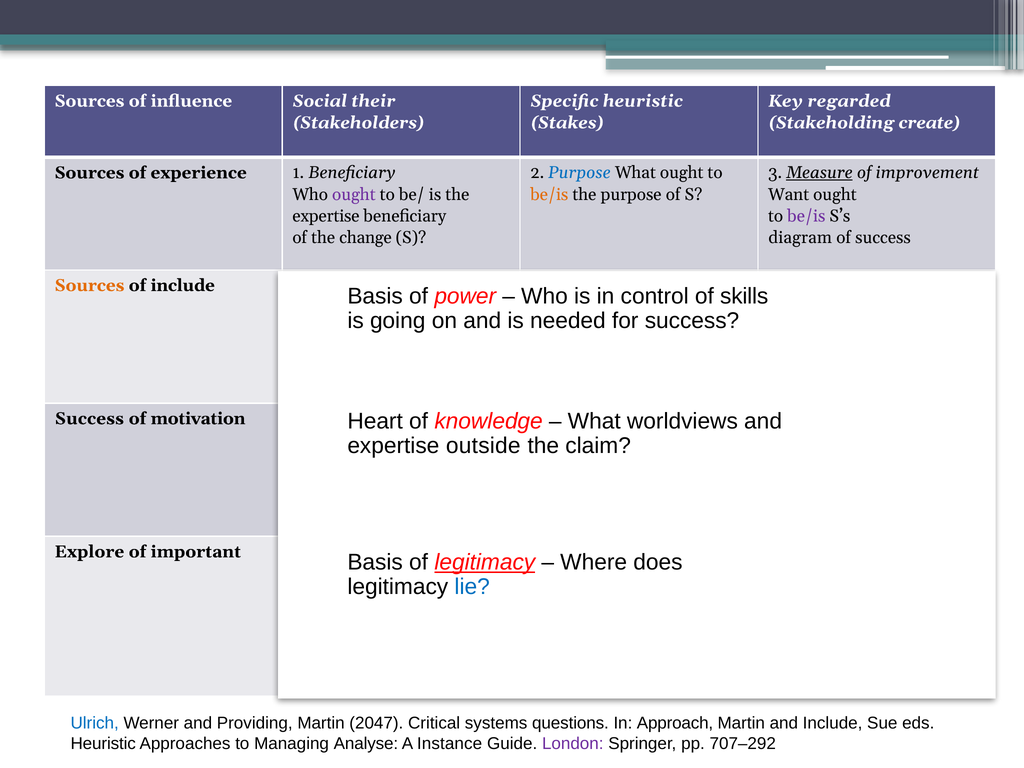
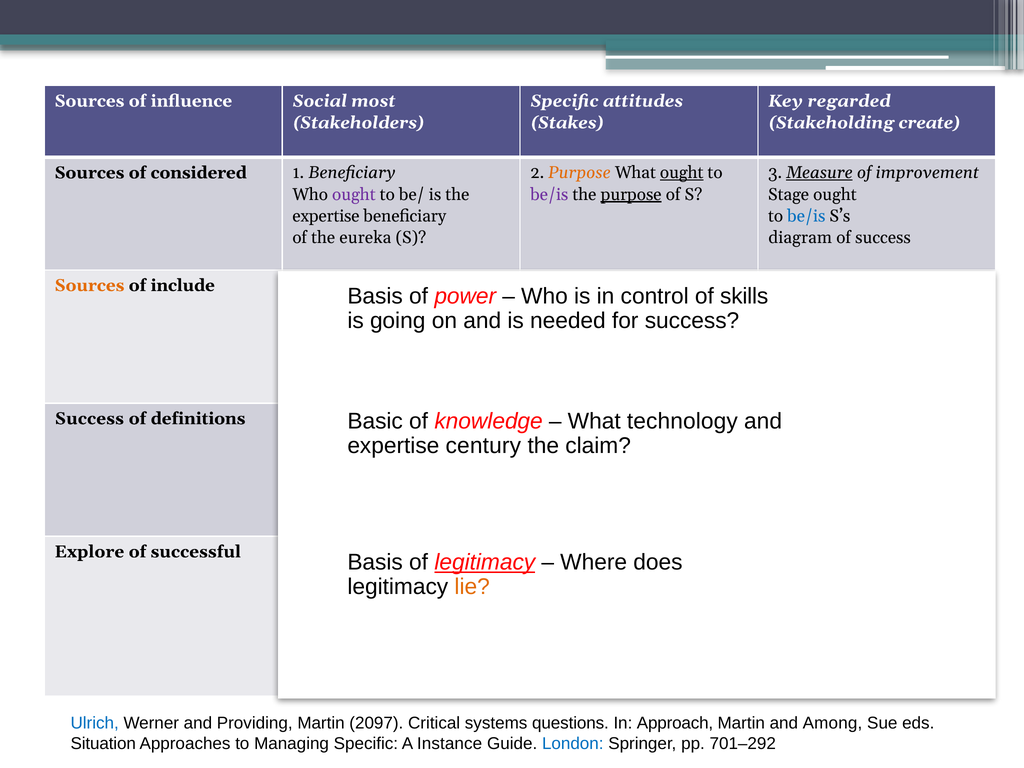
their: their -> most
Specific heuristic: heuristic -> attitudes
experience: experience -> considered
Purpose at (580, 173) colour: blue -> orange
ought at (682, 173) underline: none -> present
be/is at (549, 194) colour: orange -> purple
purpose at (631, 194) underline: none -> present
Want: Want -> Stage
be/is at (806, 216) colour: purple -> blue
change: change -> eureka
Heart: Heart -> Basic
worldviews at (682, 421): worldviews -> technology
motivation: motivation -> definitions
outside at (483, 446): outside -> century
important at (196, 552): important -> successful
lie colour: blue -> orange
2047: 2047 -> 2097
and Include: Include -> Among
Heuristic at (103, 743): Heuristic -> Situation
Managing Analyse: Analyse -> Specific
London colour: purple -> blue
707–292: 707–292 -> 701–292
